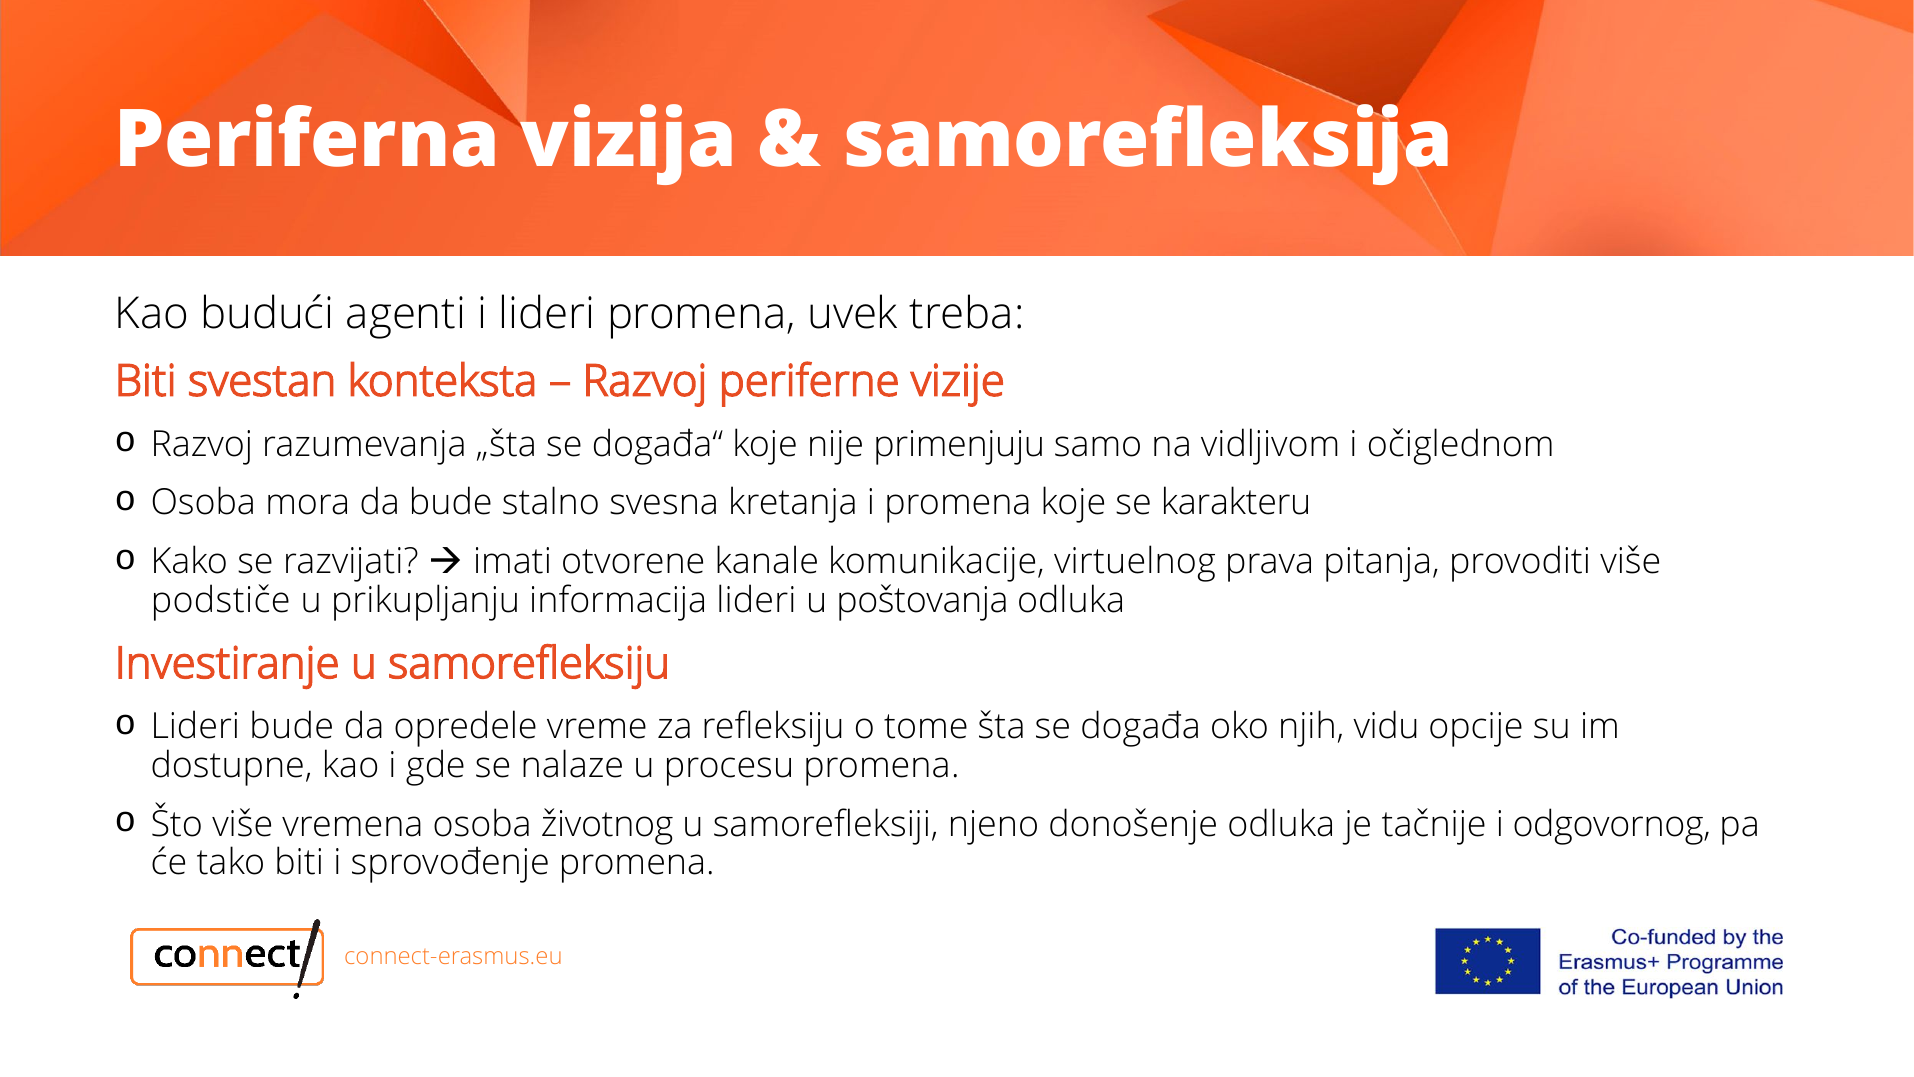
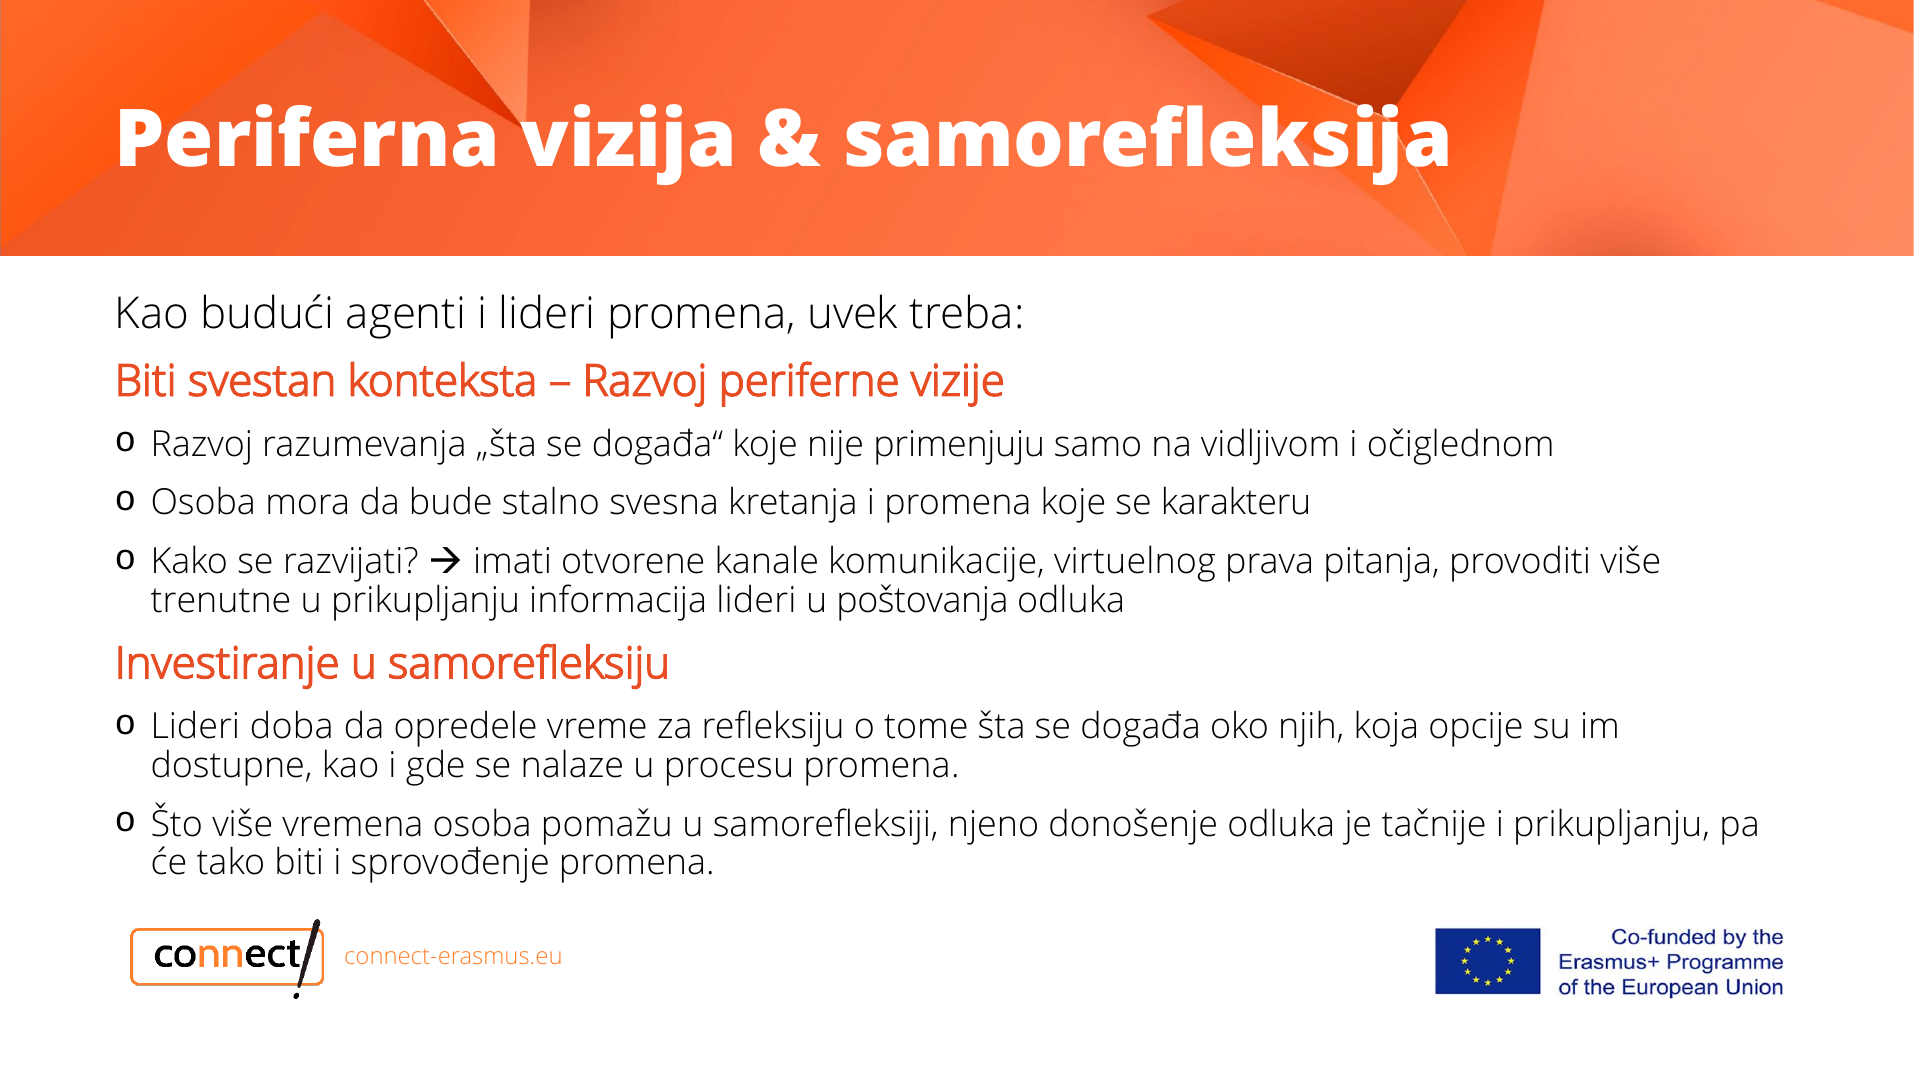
podstiče: podstiče -> trenutne
Lideri bude: bude -> doba
vidu: vidu -> koja
životnog: životnog -> pomažu
i odgovornog: odgovornog -> prikupljanju
